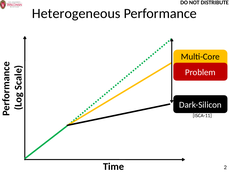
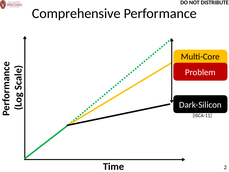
Heterogeneous: Heterogeneous -> Comprehensive
